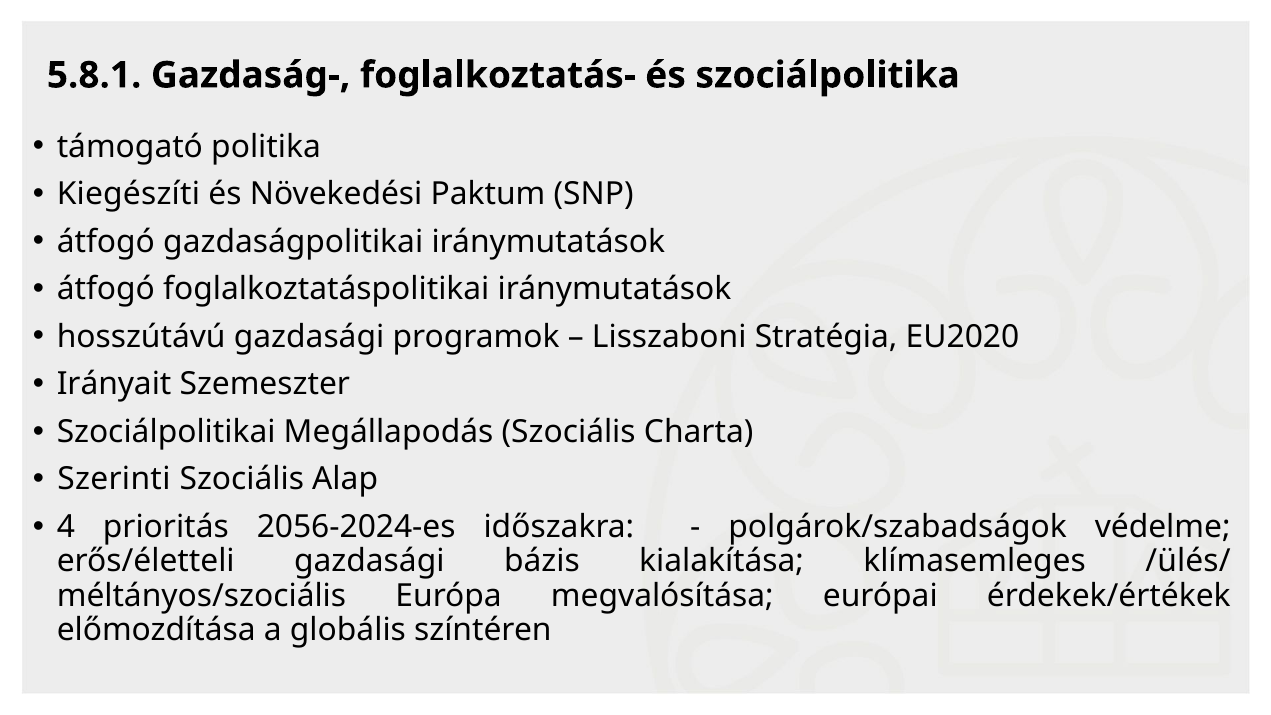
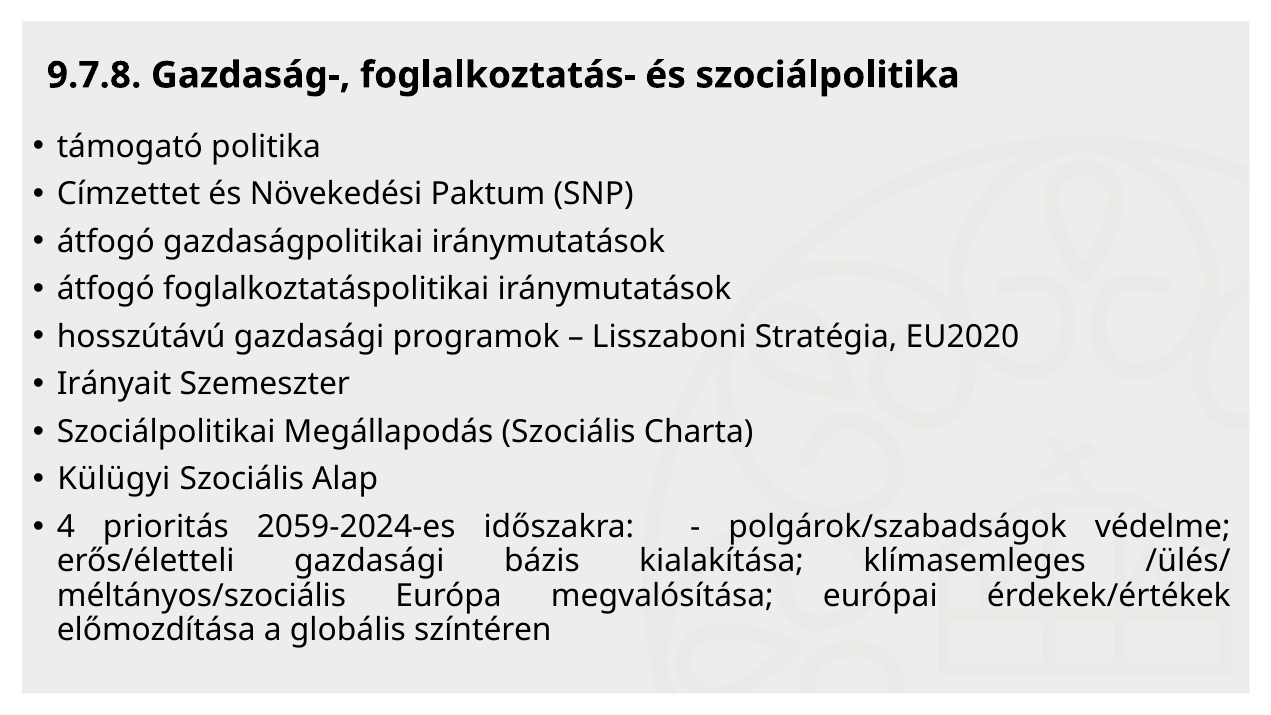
5.8.1: 5.8.1 -> 9.7.8
Kiegészíti: Kiegészíti -> Címzettet
Szerinti: Szerinti -> Külügyi
2056-2024-es: 2056-2024-es -> 2059-2024-es
